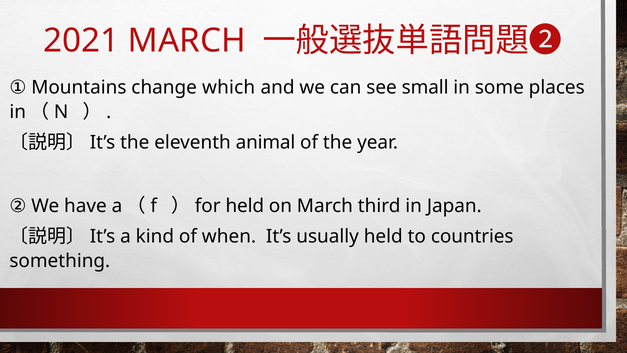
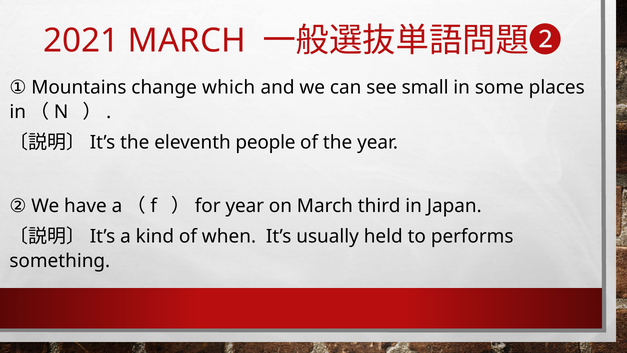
animal: animal -> people
held at (245, 206): held -> year
countries: countries -> performs
